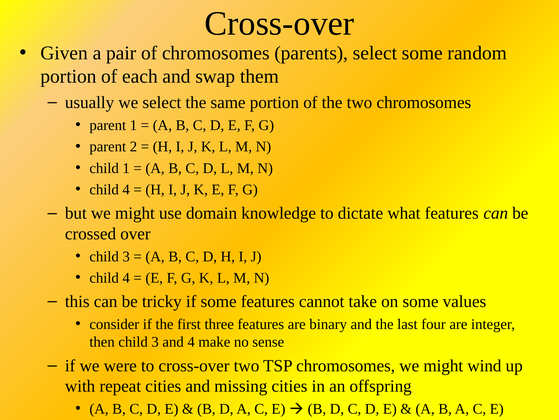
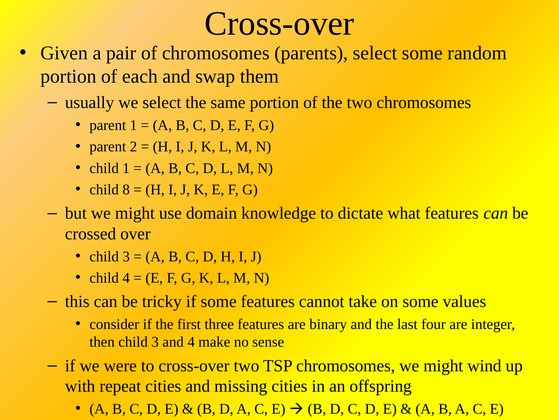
4 at (126, 189): 4 -> 8
